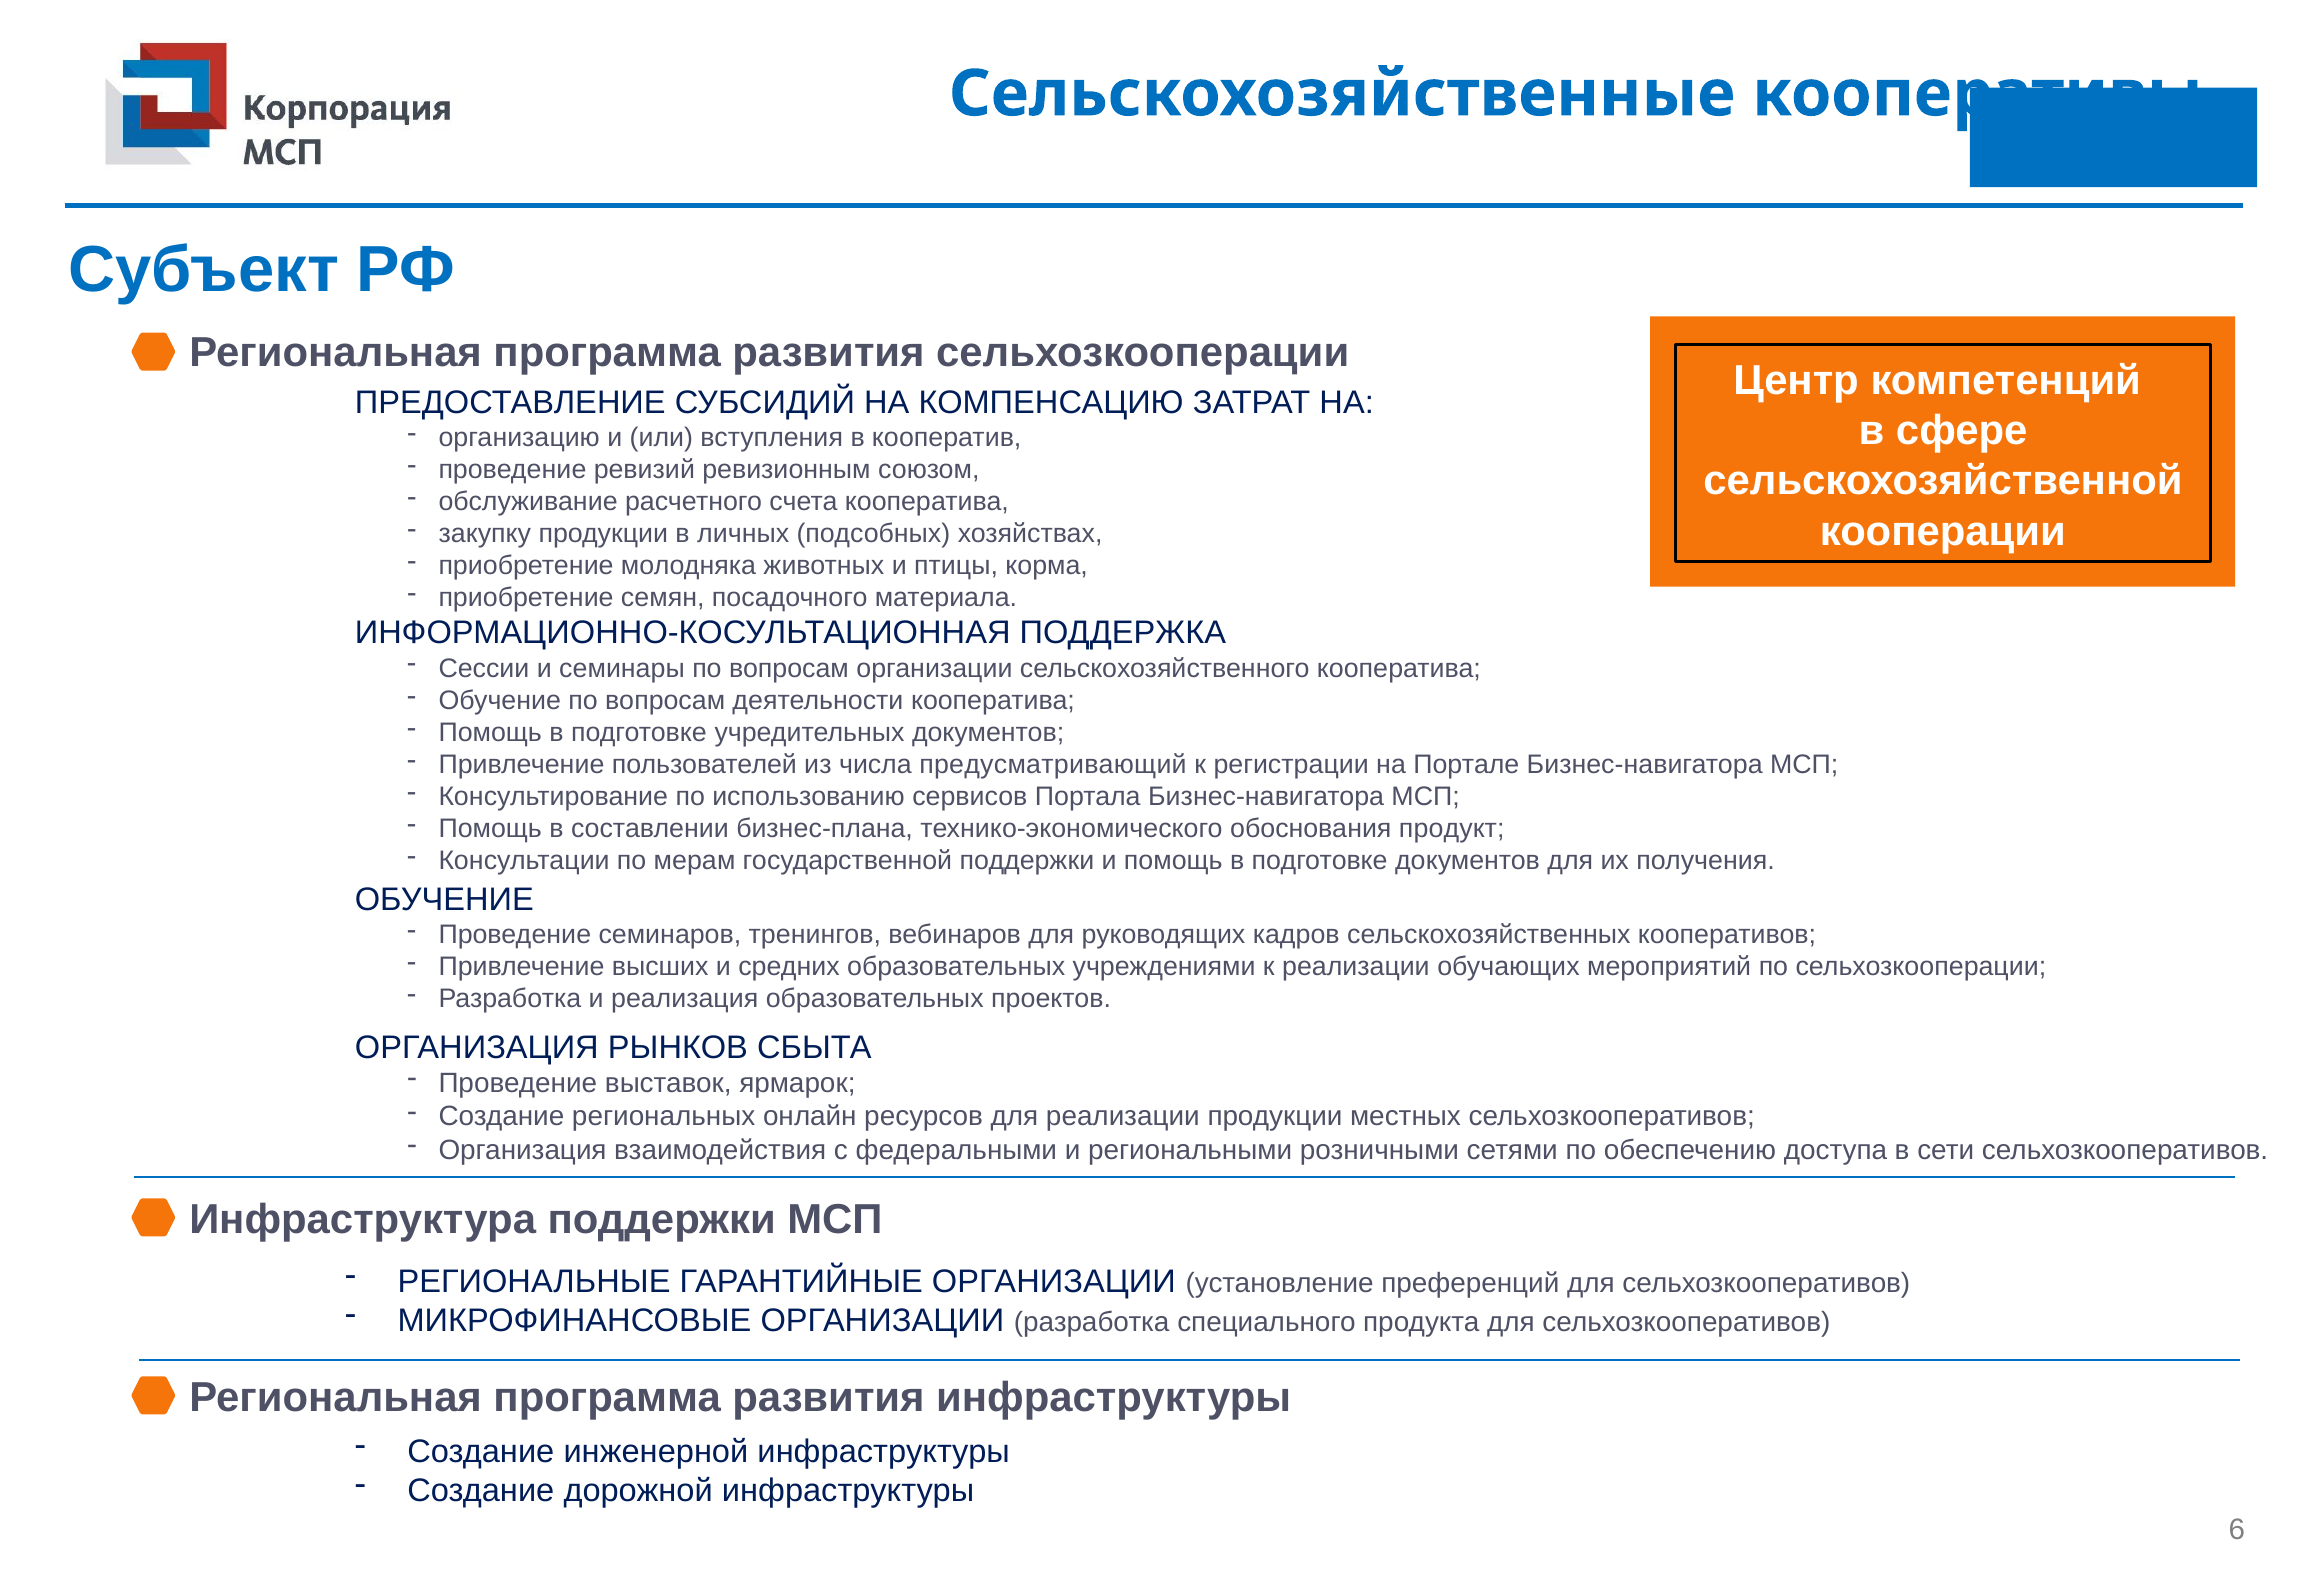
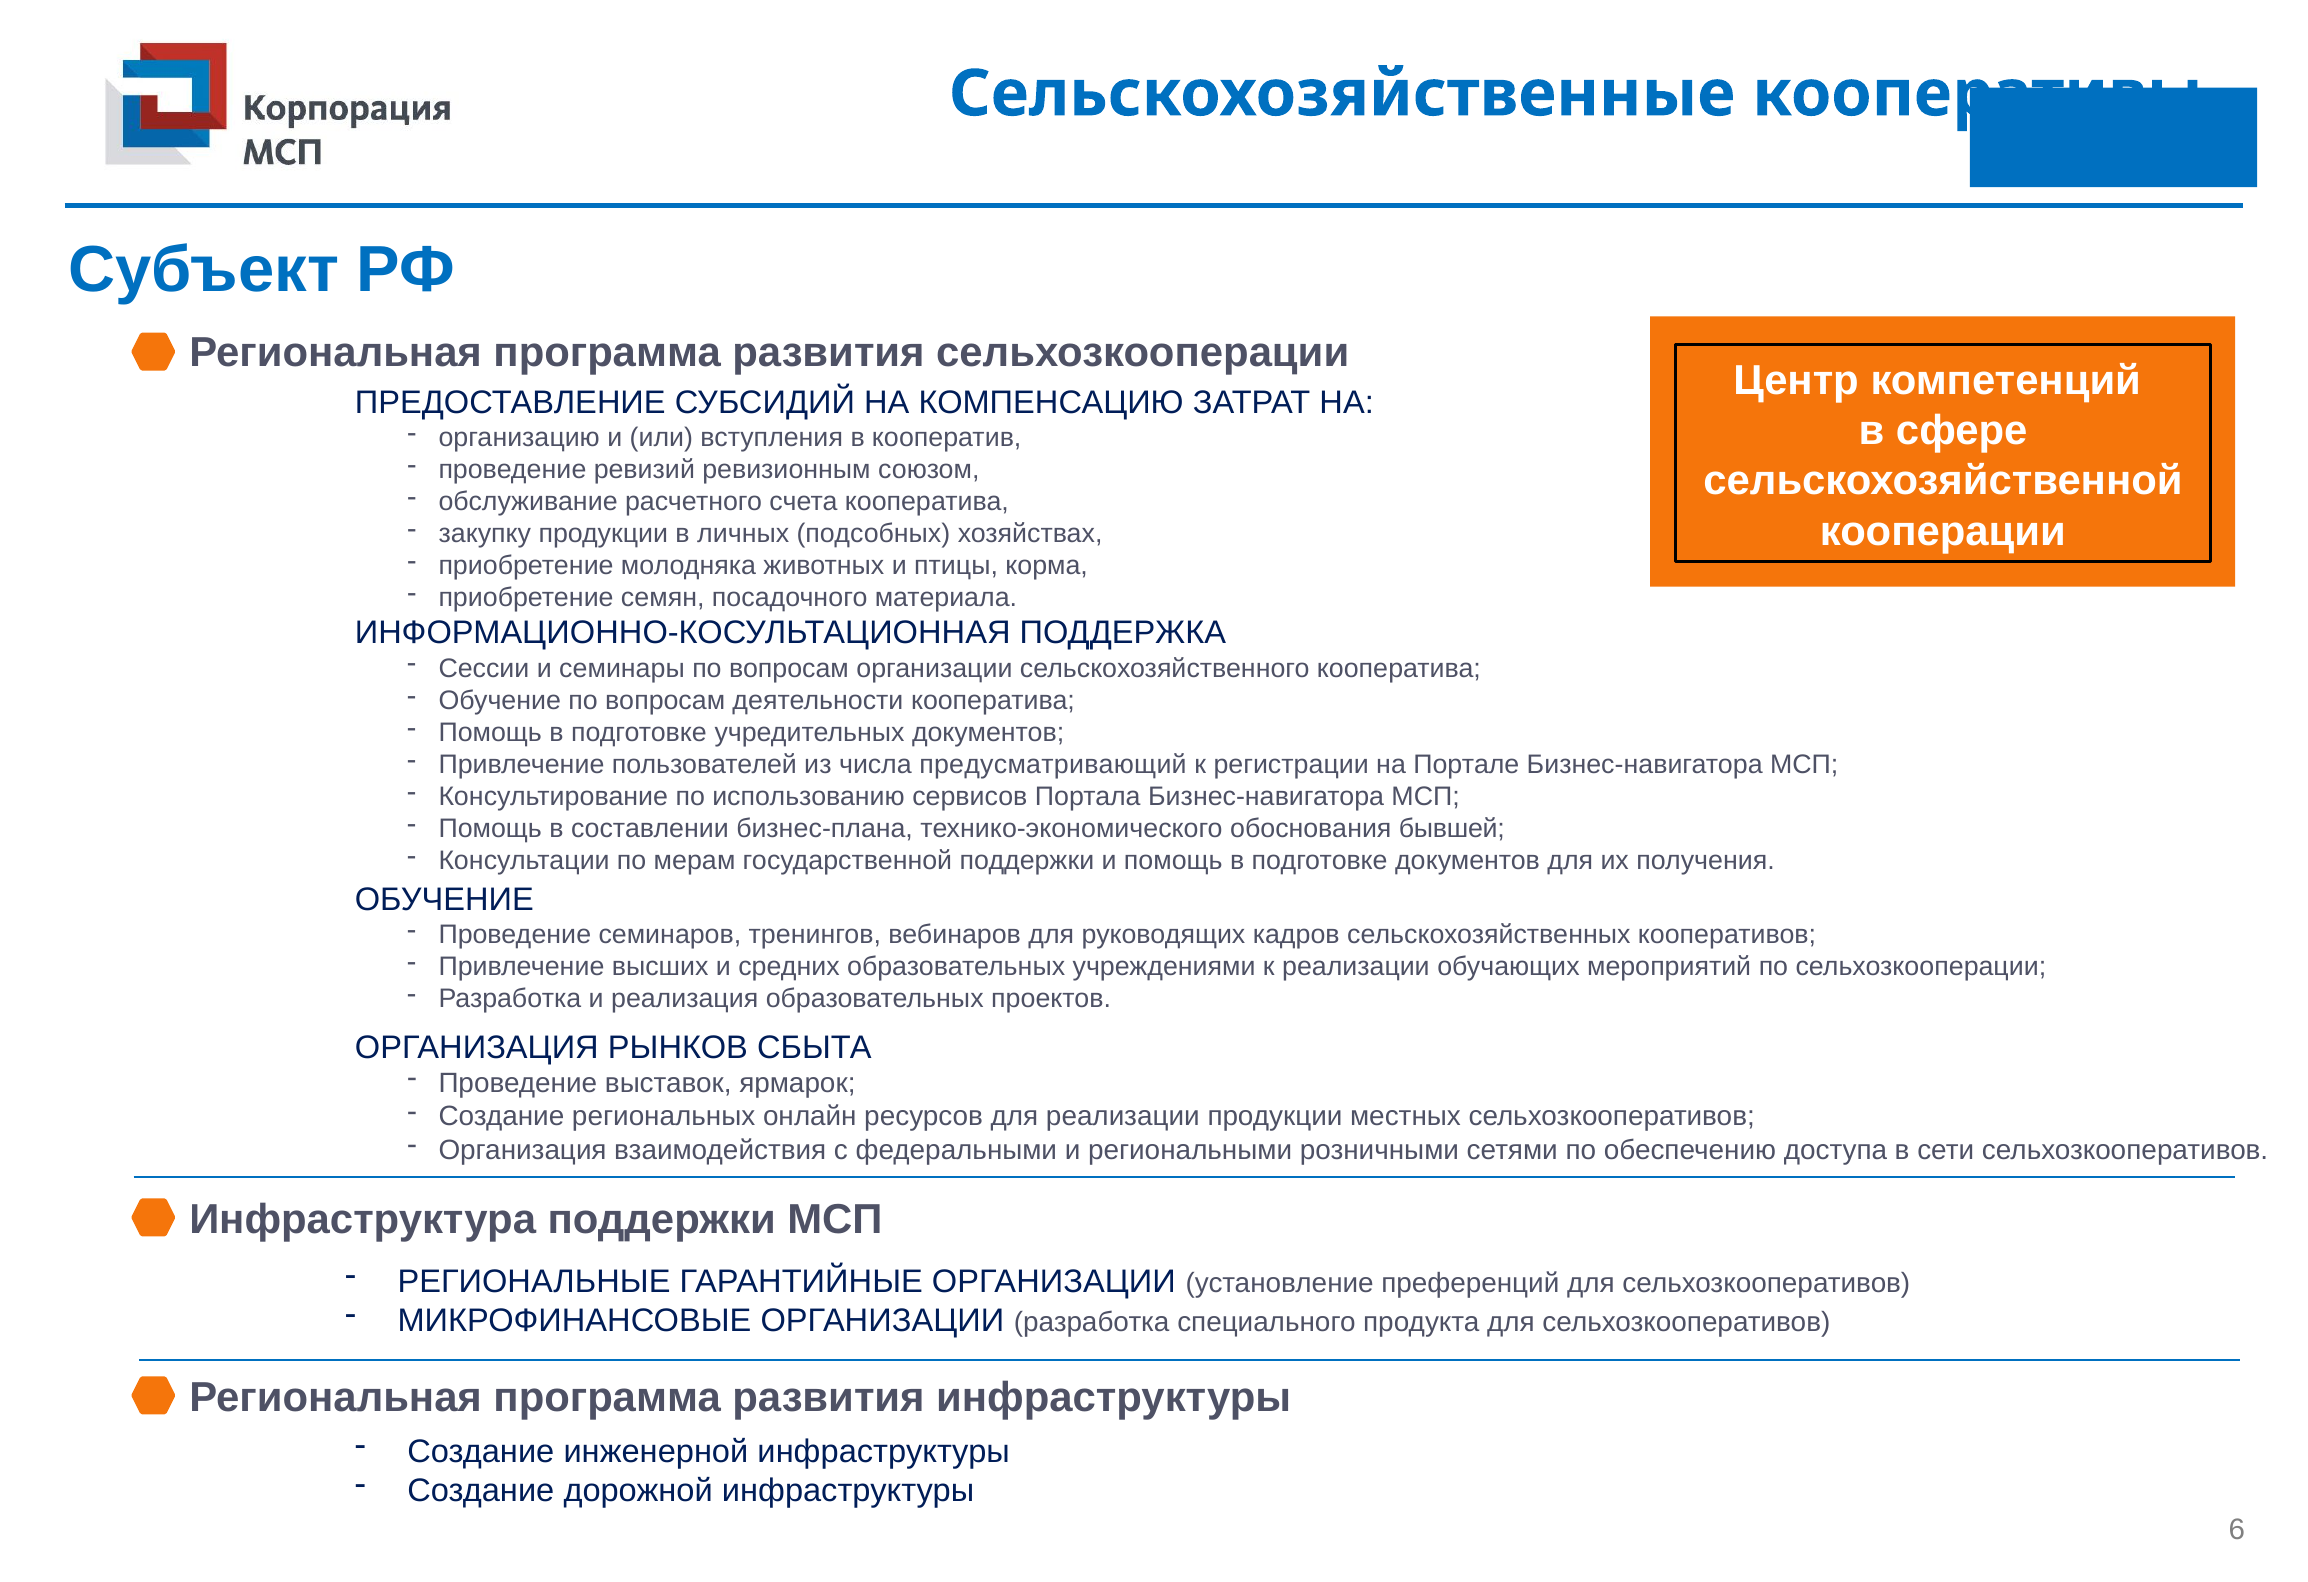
продукт: продукт -> бывшей
